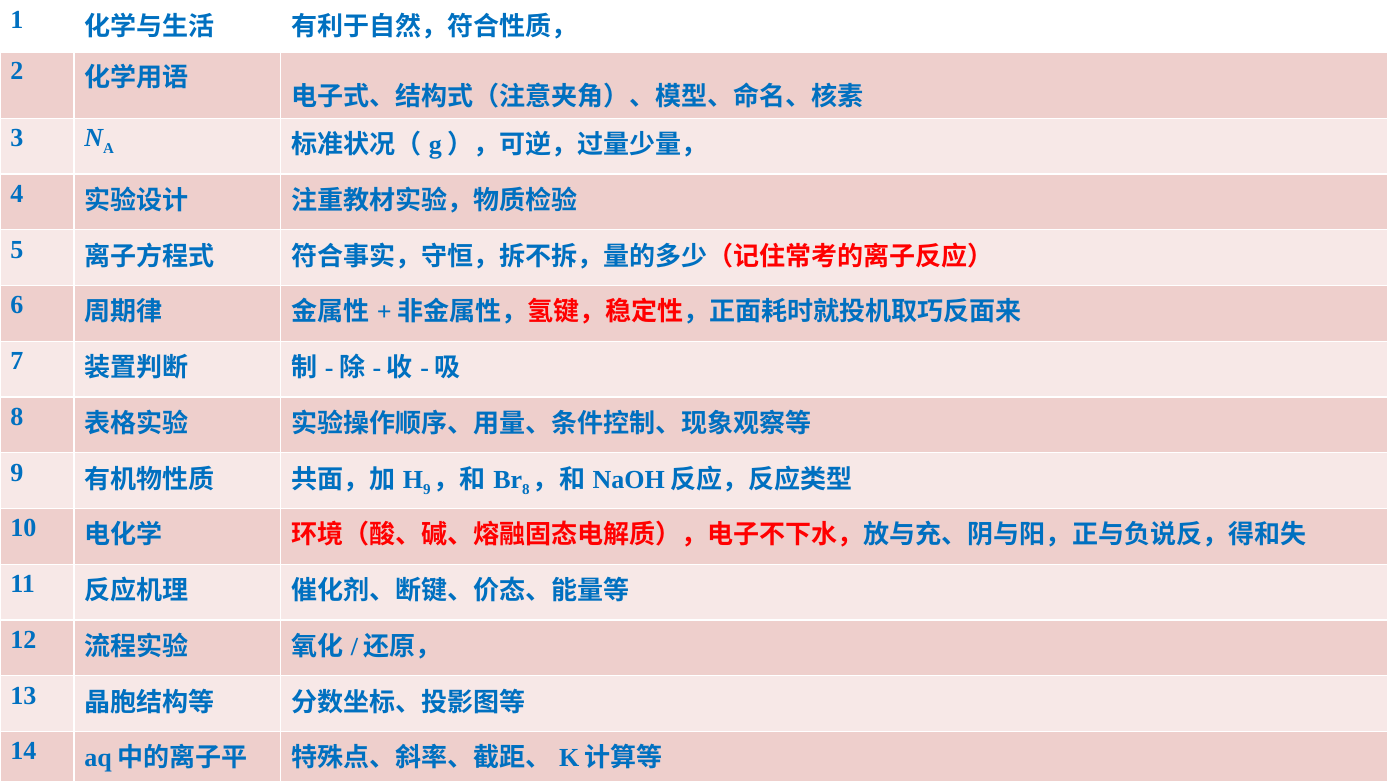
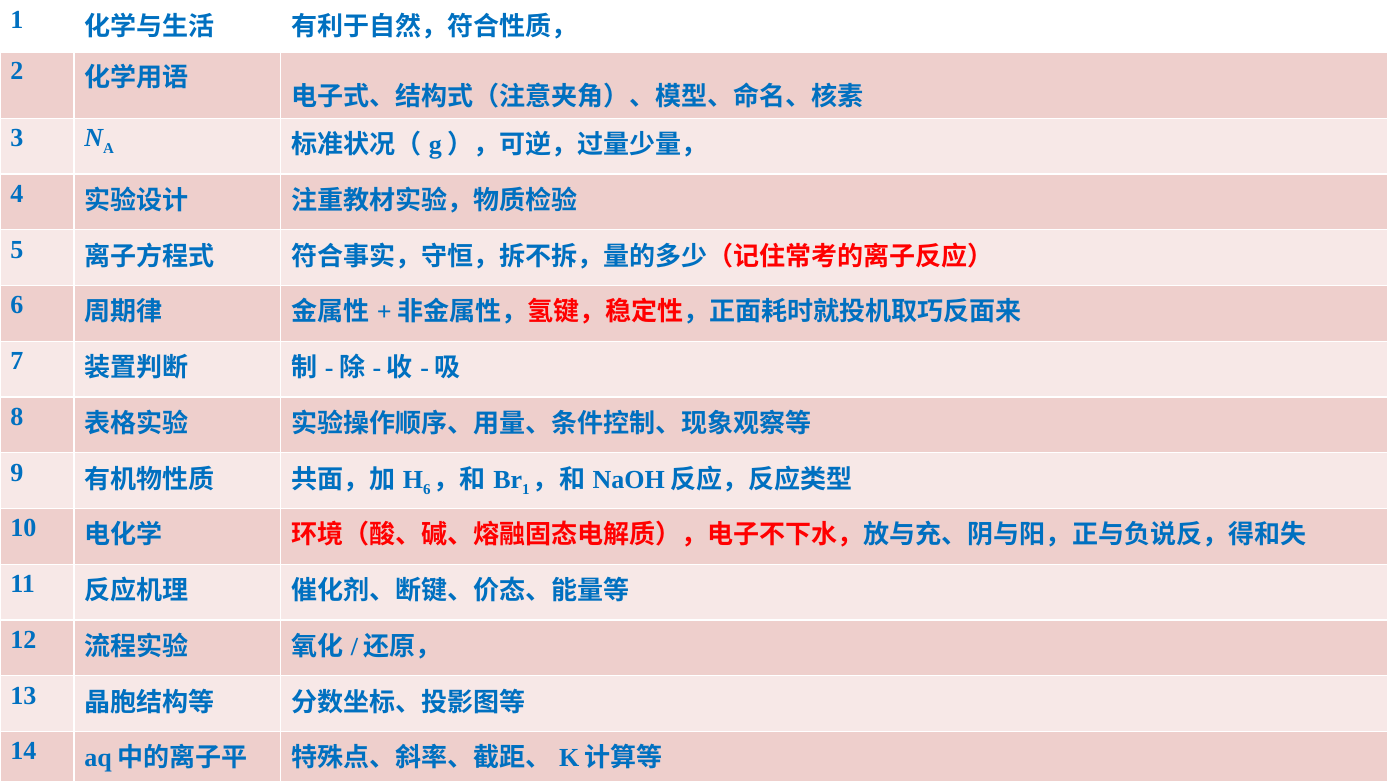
9 at (427, 489): 9 -> 6
8 at (526, 489): 8 -> 1
